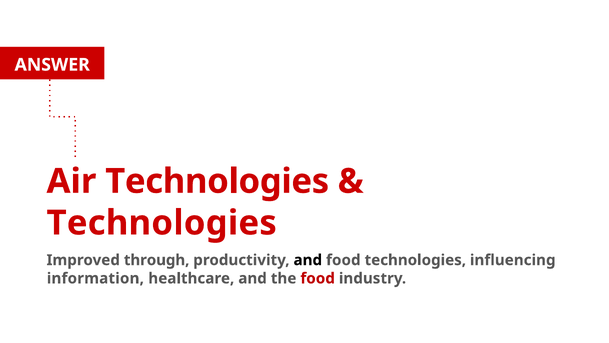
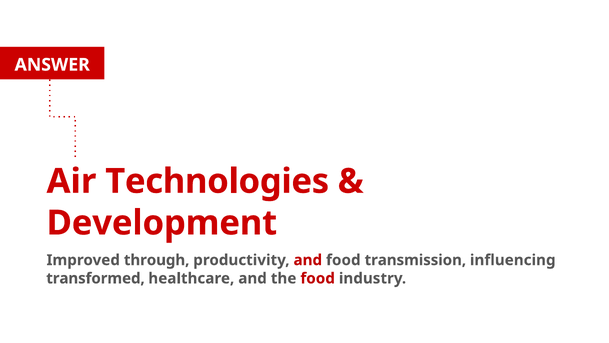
Technologies at (162, 223): Technologies -> Development
and at (308, 260) colour: black -> red
food technologies: technologies -> transmission
information: information -> transformed
